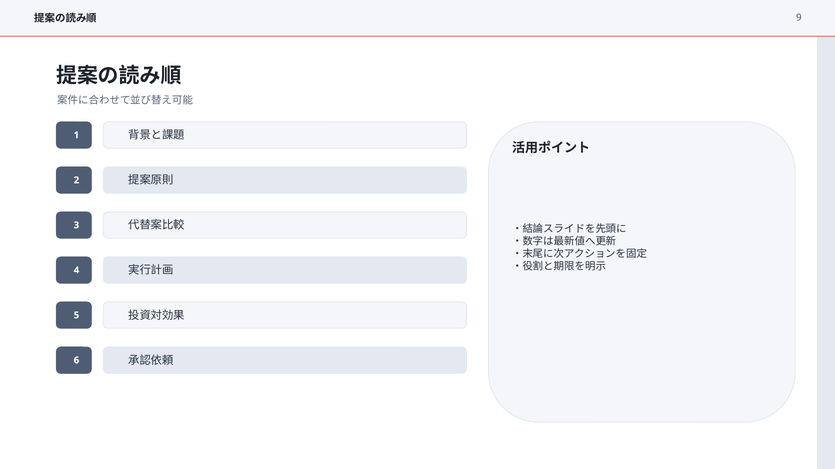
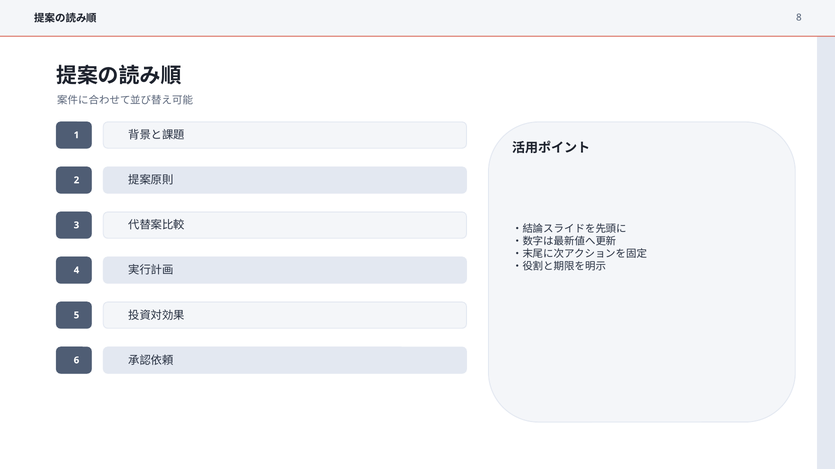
9: 9 -> 8
